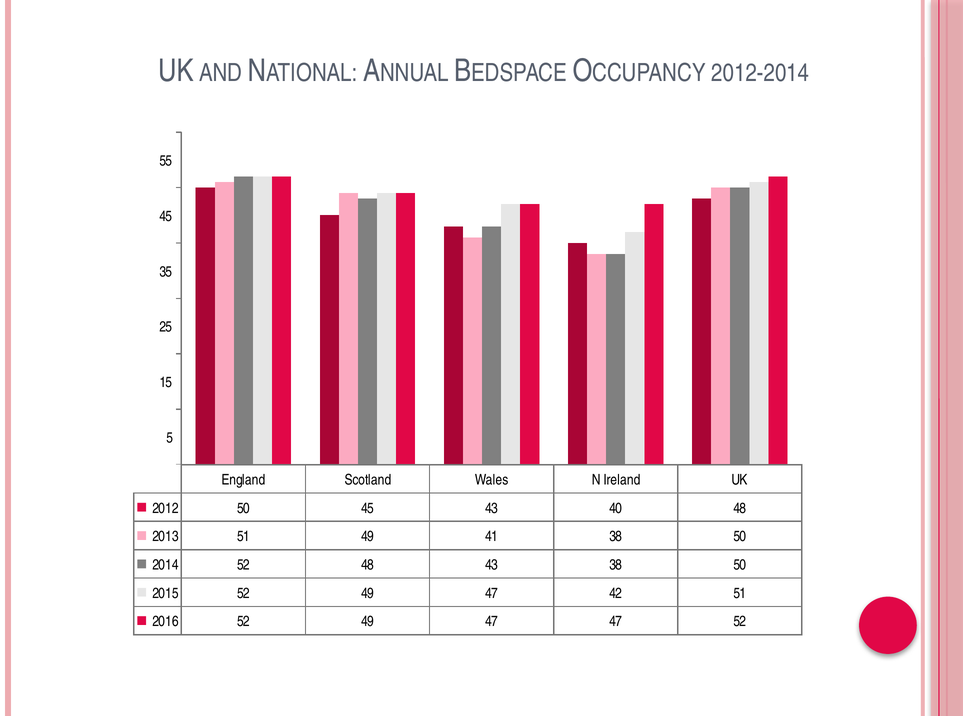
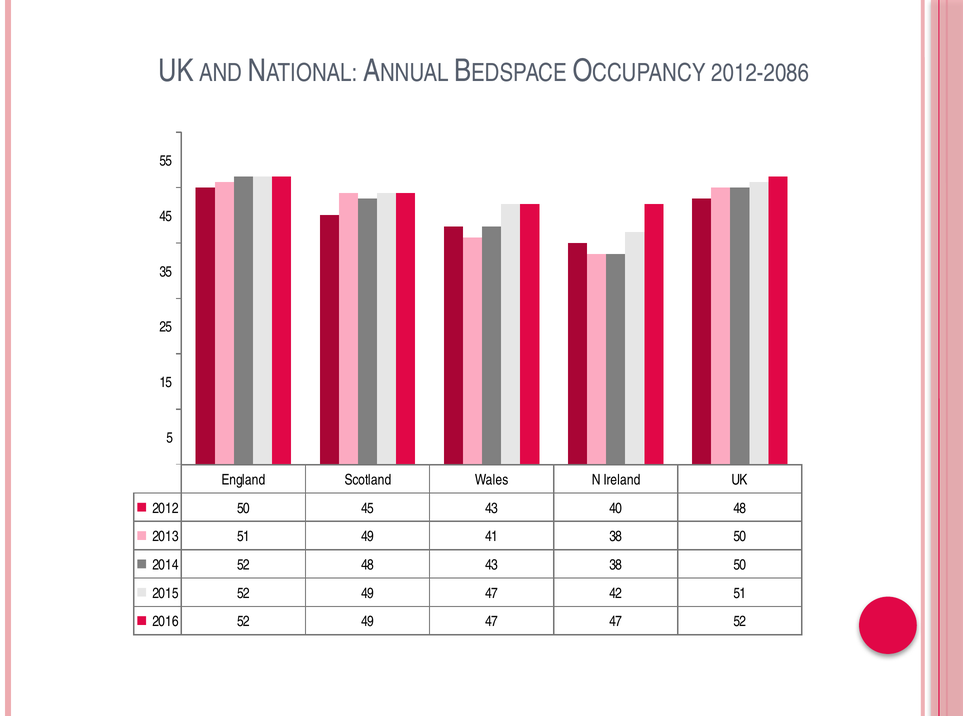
2012-2014: 2012-2014 -> 2012-2086
